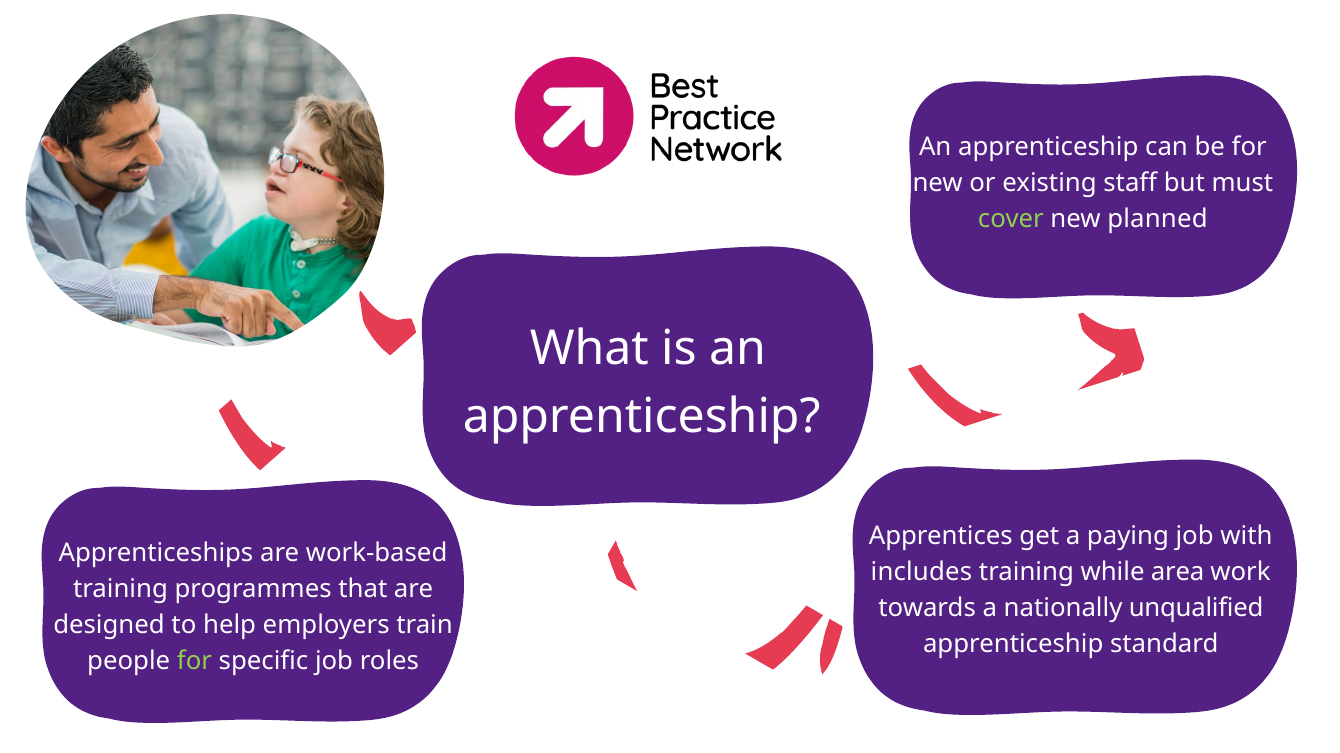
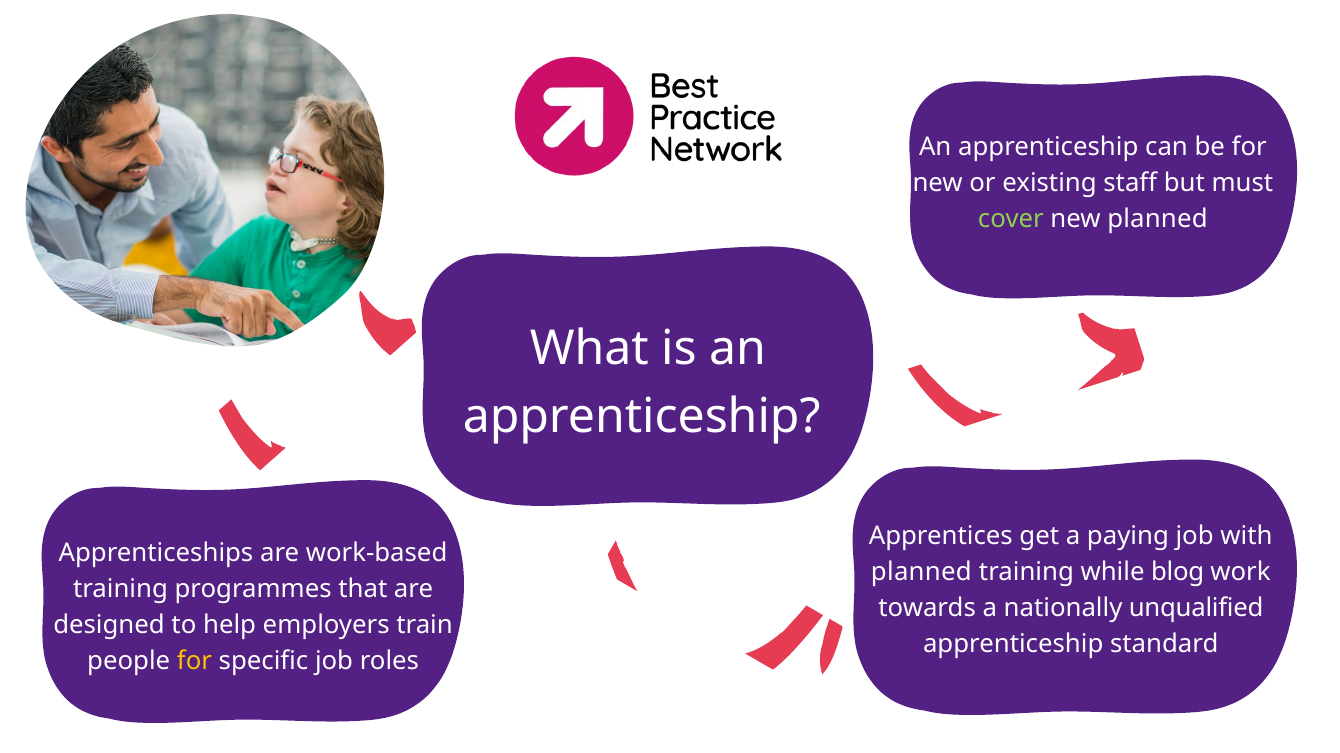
includes at (921, 572): includes -> planned
area: area -> blog
for at (194, 661) colour: light green -> yellow
